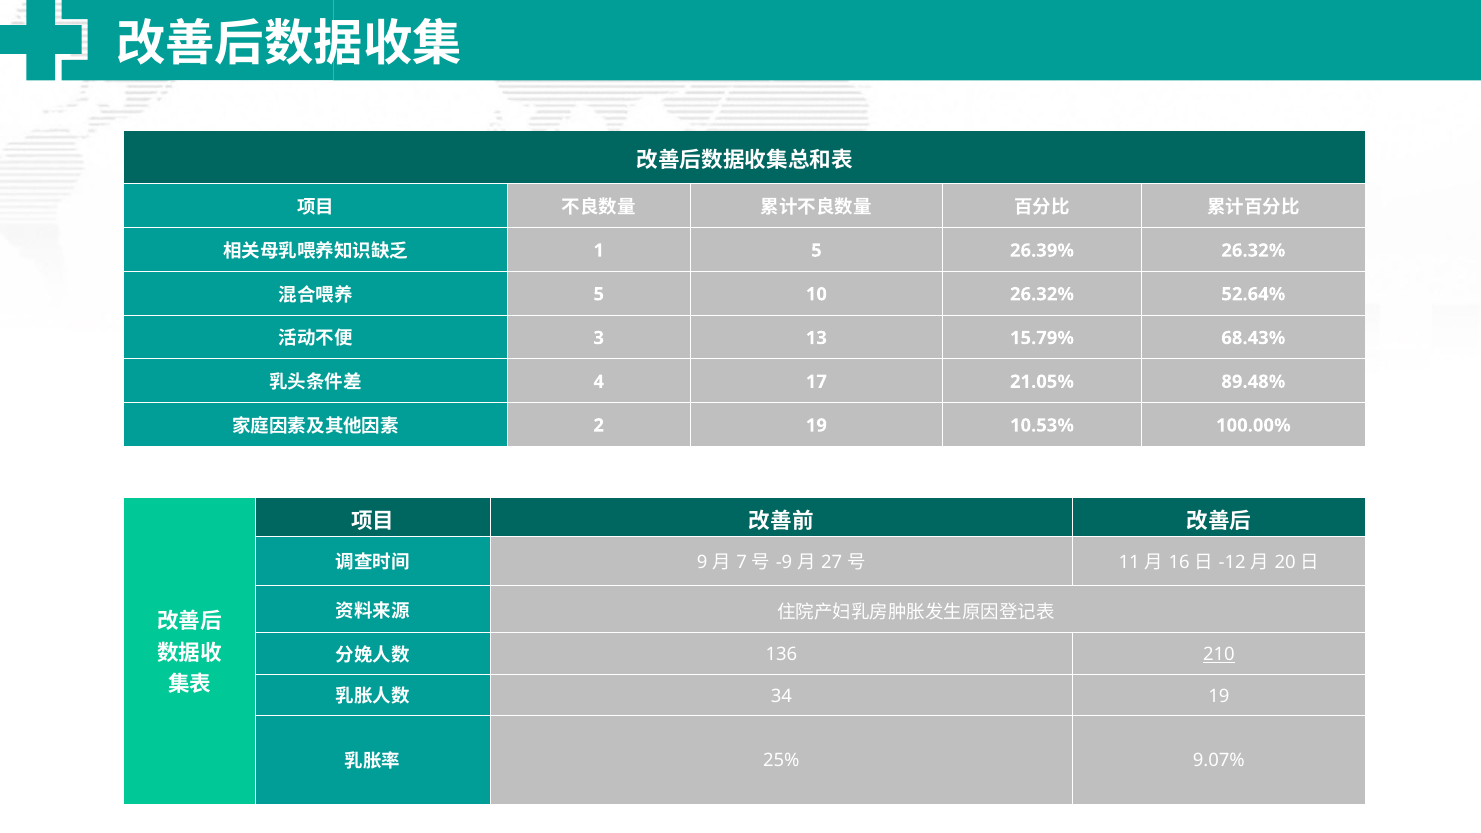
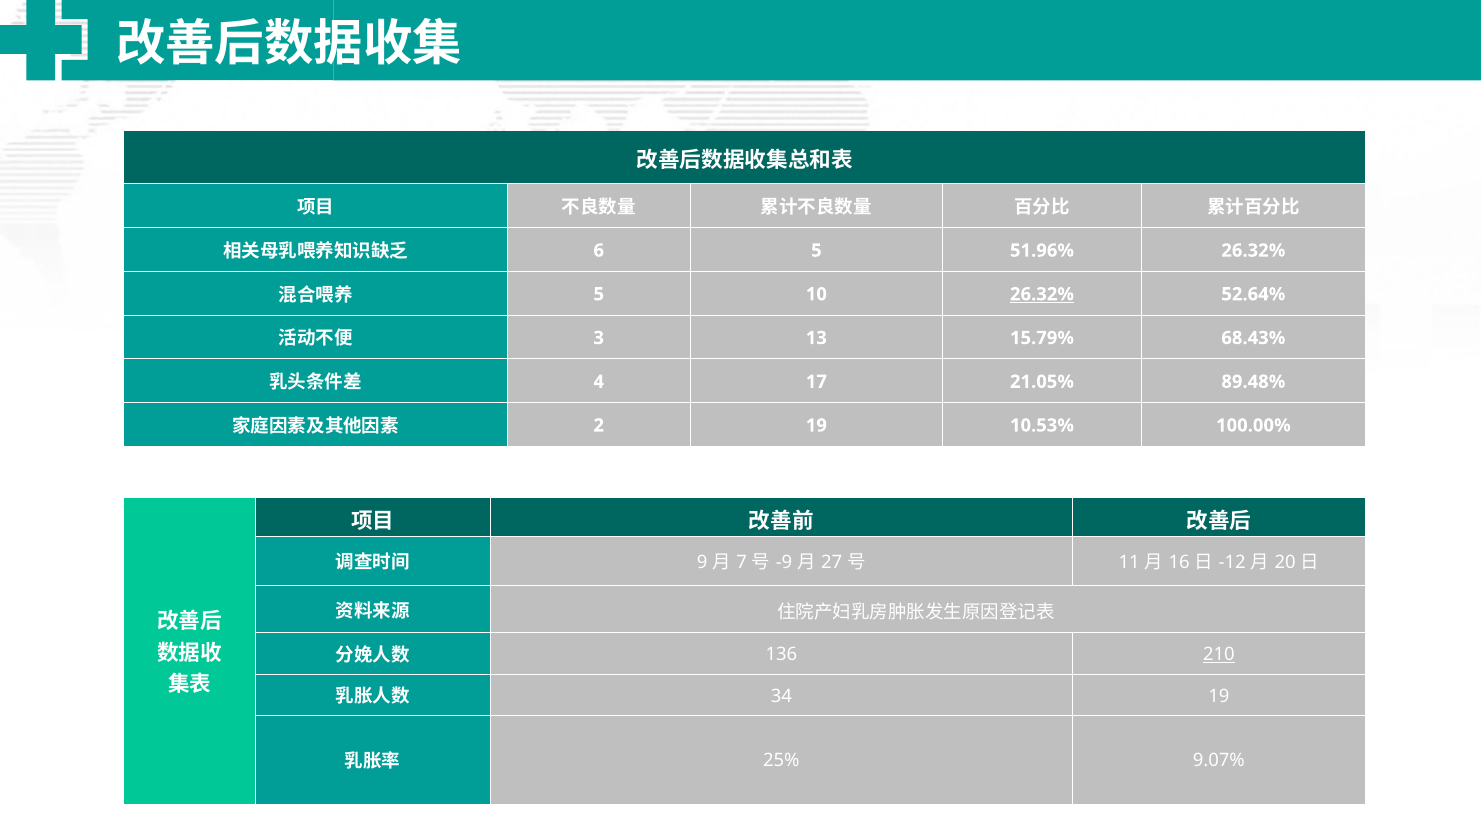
1: 1 -> 6
26.39%: 26.39% -> 51.96%
26.32% at (1042, 294) underline: none -> present
